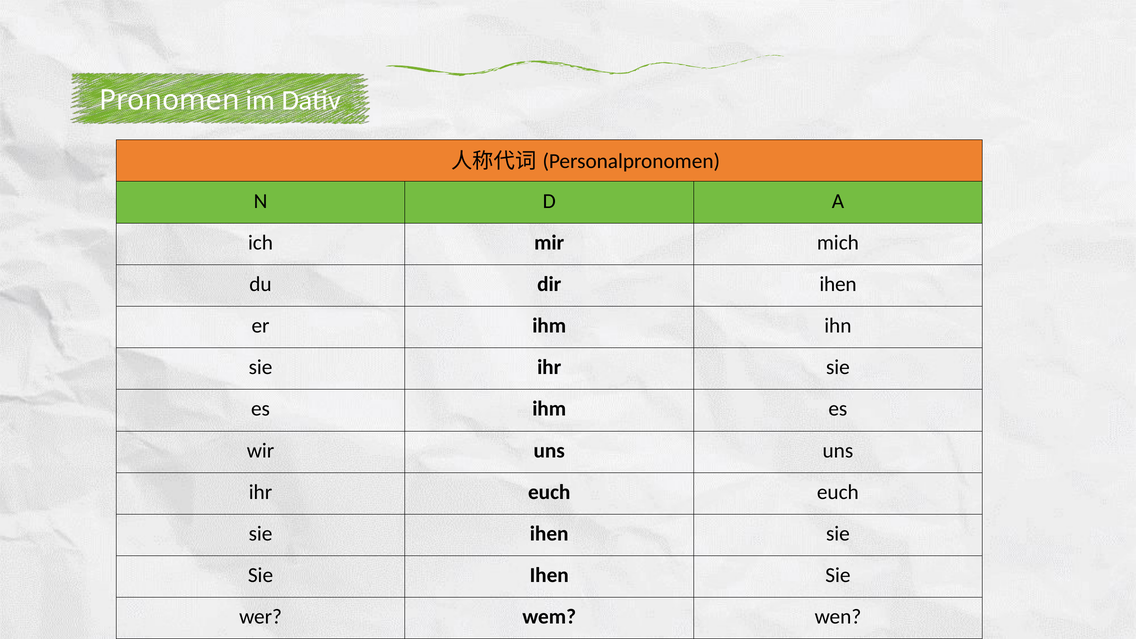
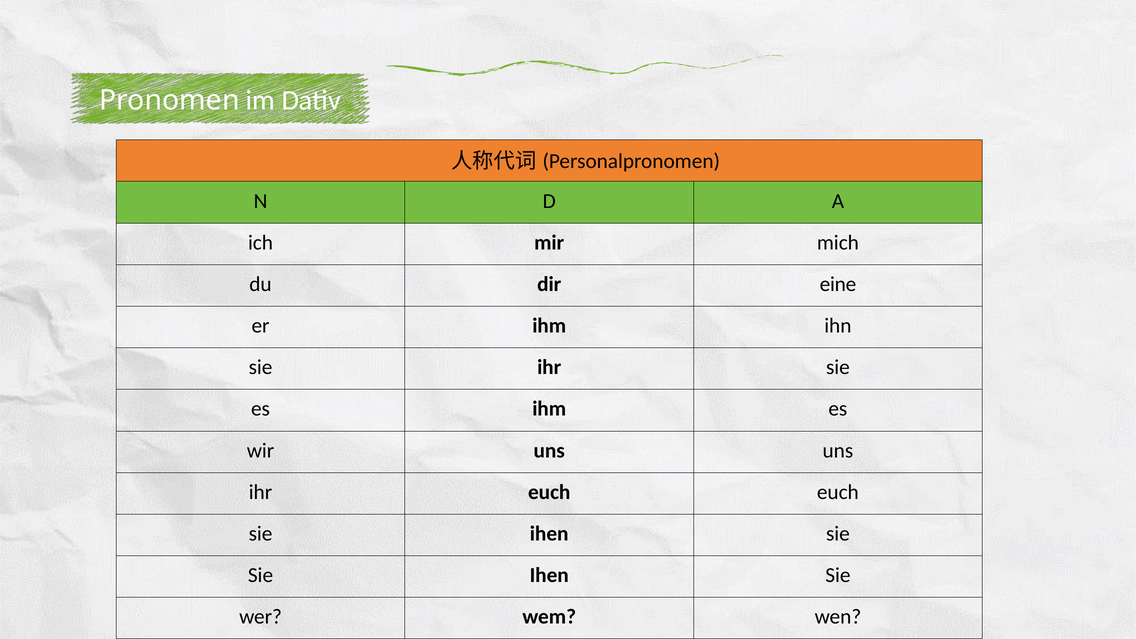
dir ihen: ihen -> eine
